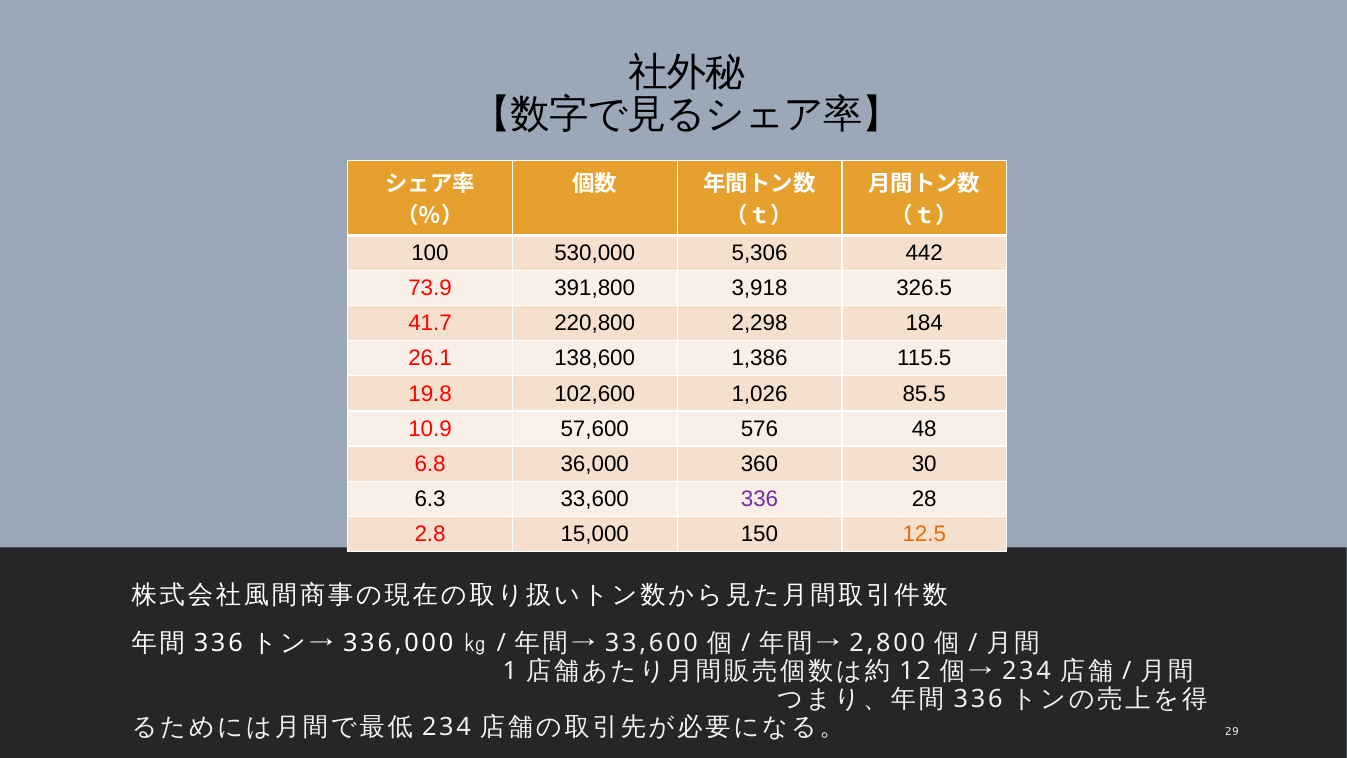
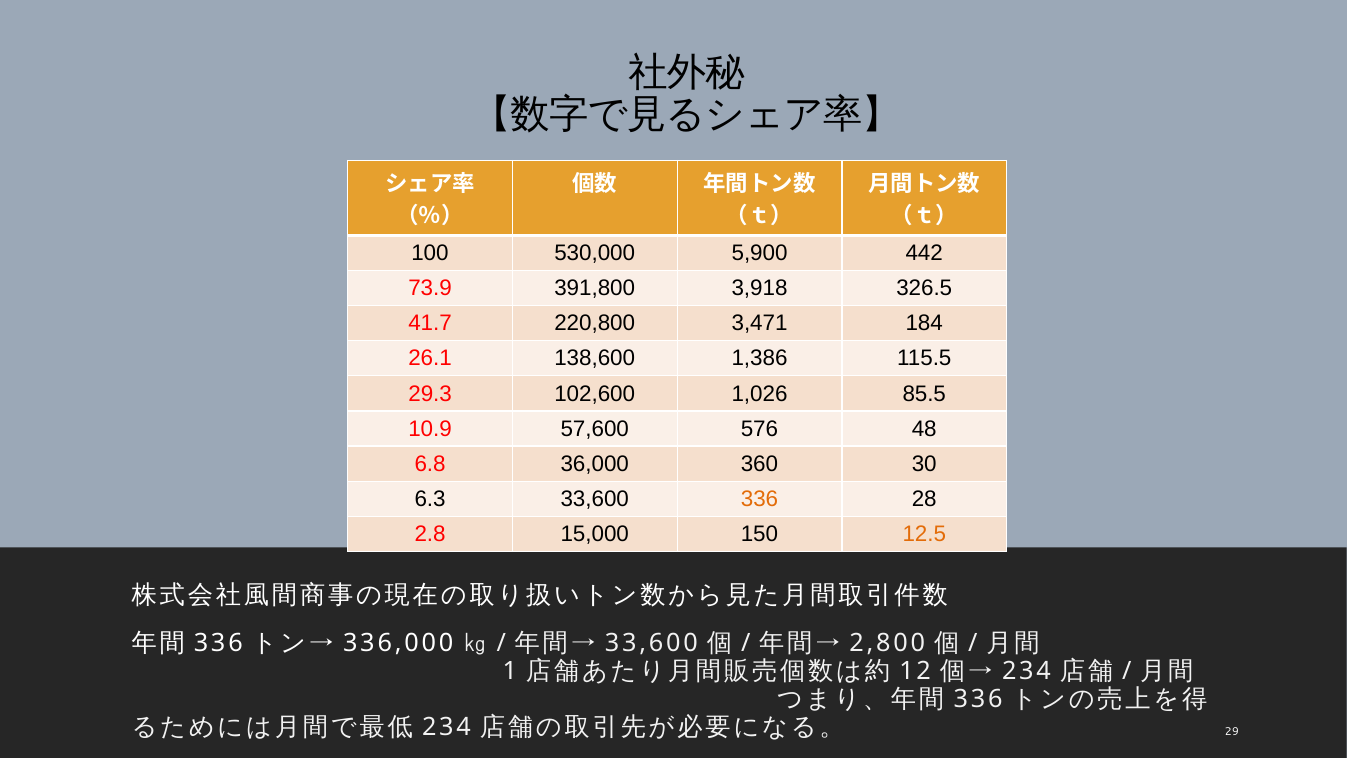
5,306: 5,306 -> 5,900
2,298: 2,298 -> 3,471
19.8: 19.8 -> 29.3
336 at (760, 499) colour: purple -> orange
